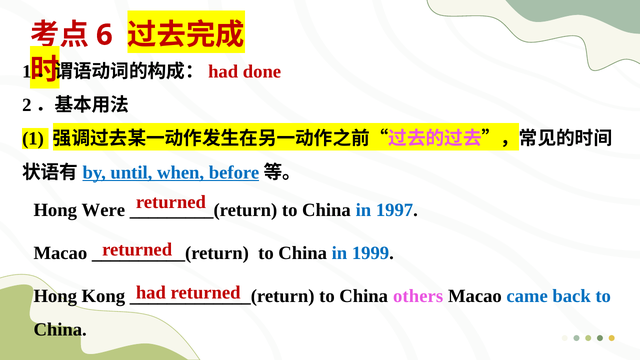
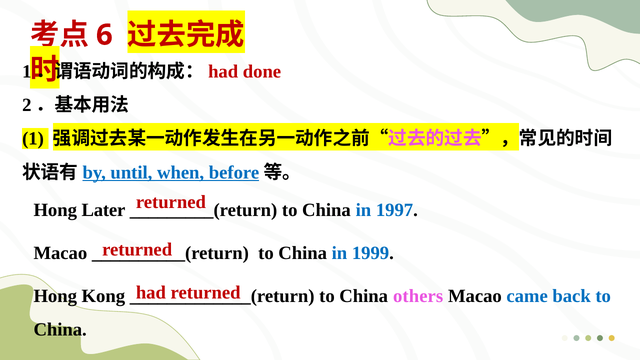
Were: Were -> Later
